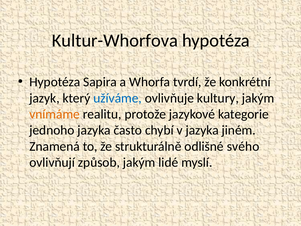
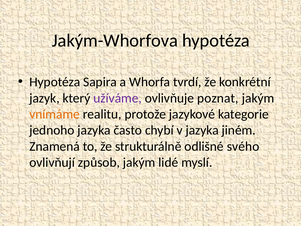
Kultur-Whorfova: Kultur-Whorfova -> Jakým-Whorfova
užíváme colour: blue -> purple
kultury: kultury -> poznat
